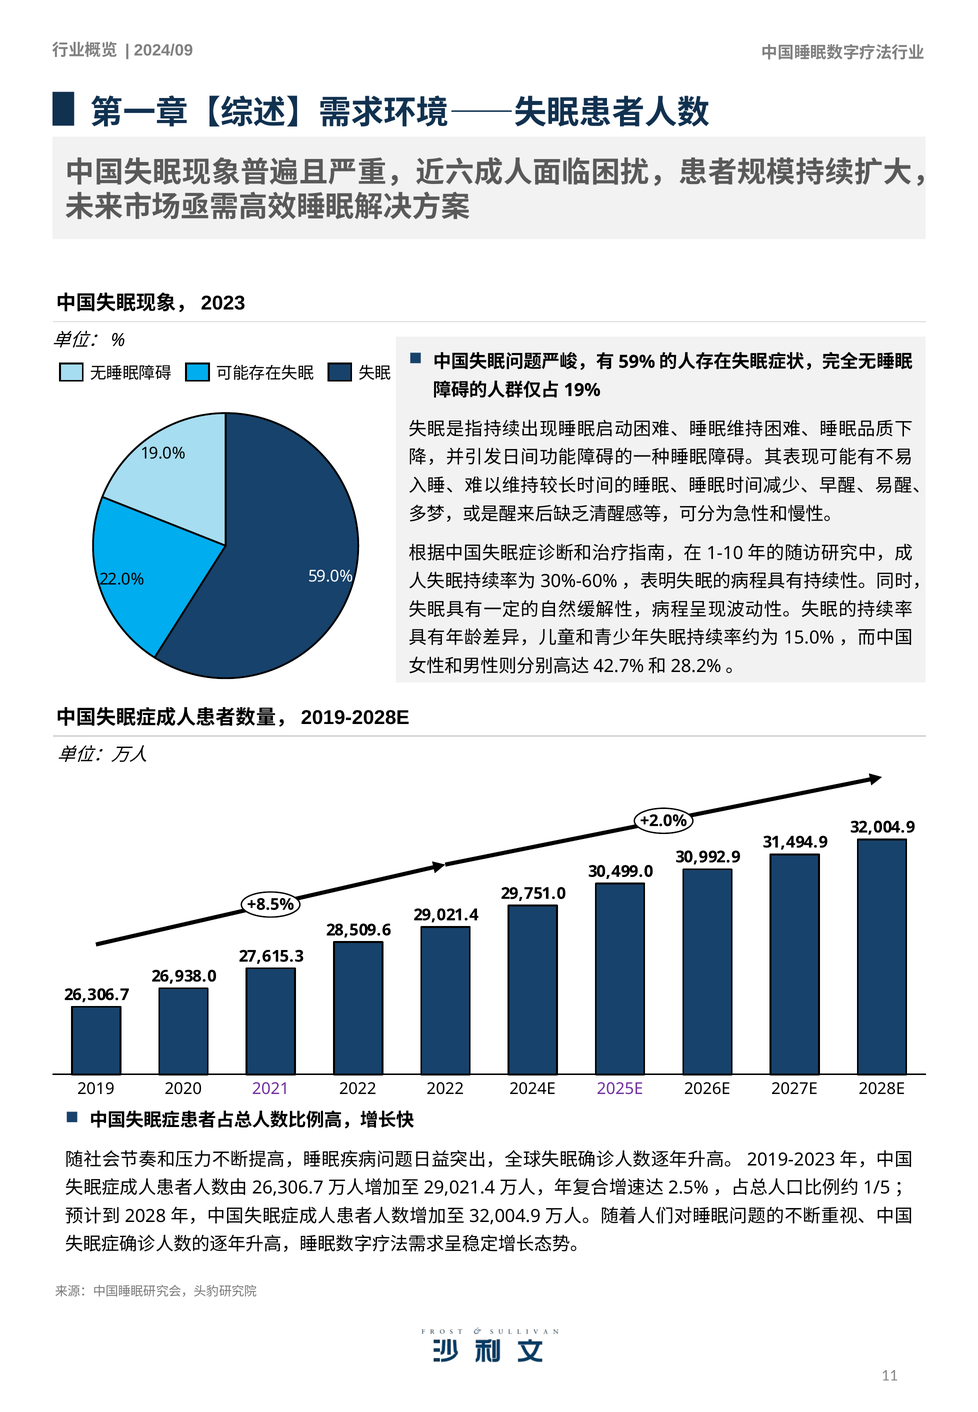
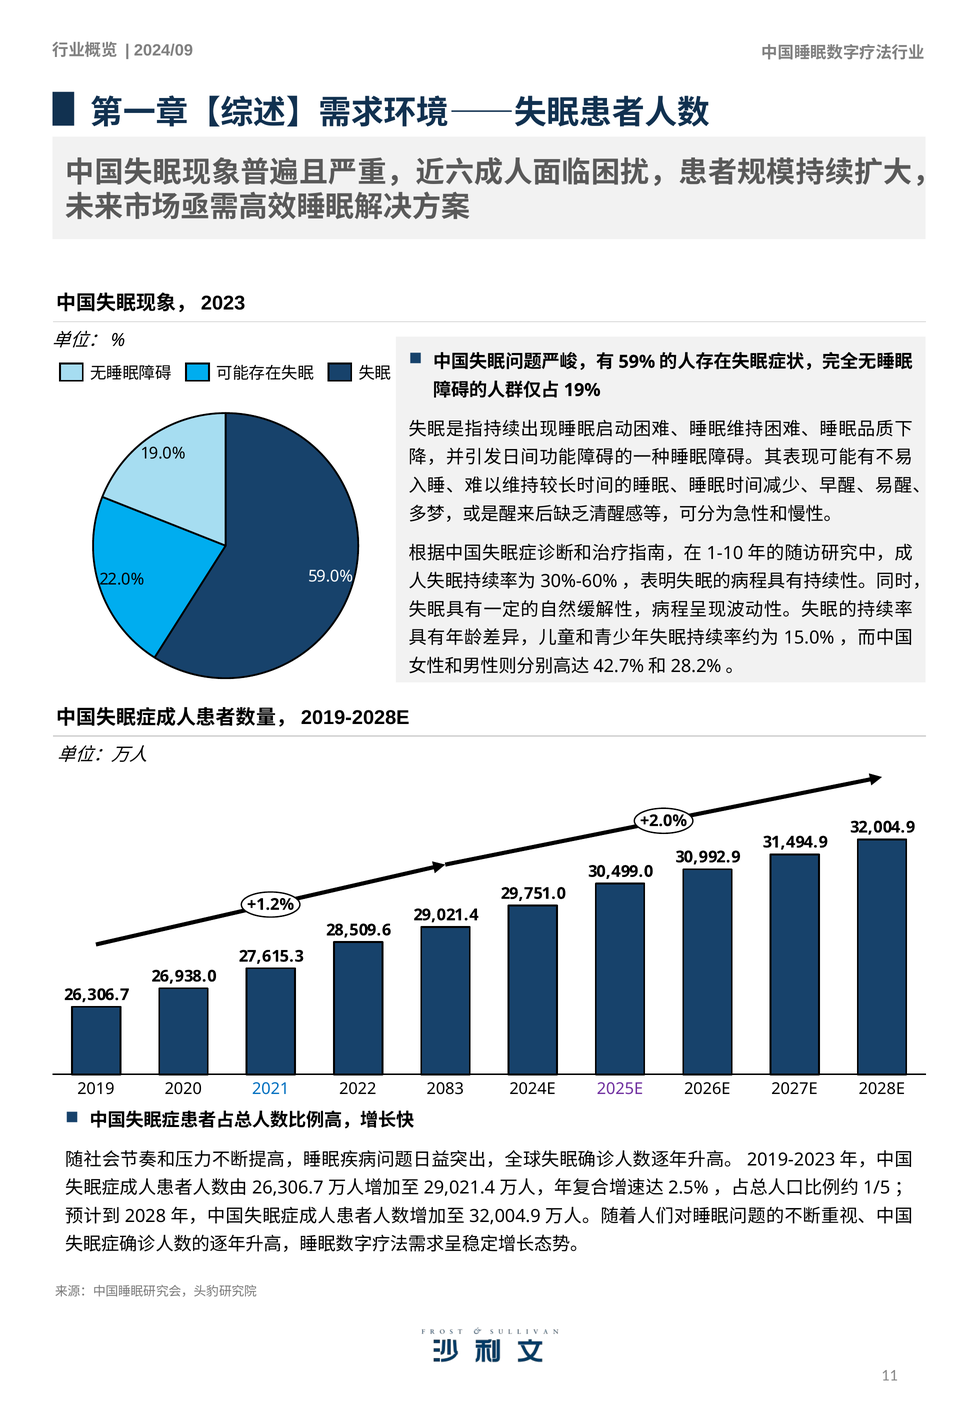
+8.5%: +8.5% -> +1.2%
2021 colour: purple -> blue
2022 2022: 2022 -> 2083
